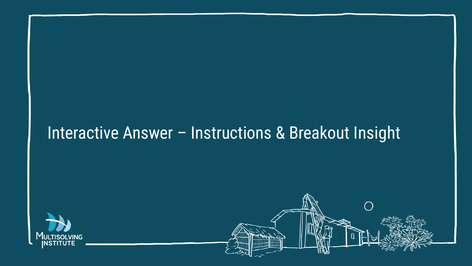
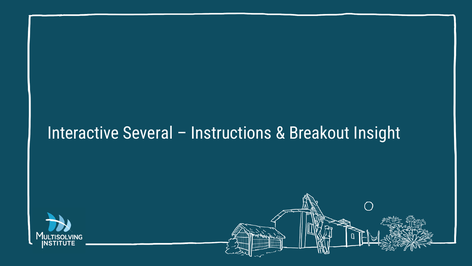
Answer: Answer -> Several
